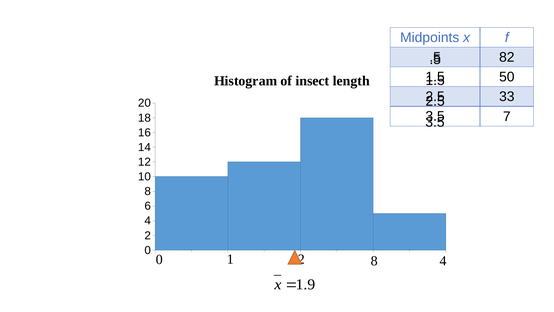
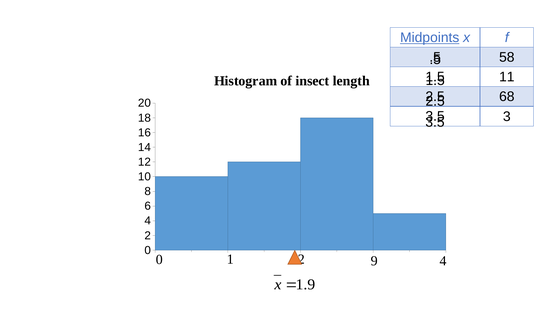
Midpoints underline: none -> present
82: 82 -> 58
50: 50 -> 11
33: 33 -> 68
7 at (507, 116): 7 -> 3
8 at (374, 261): 8 -> 9
